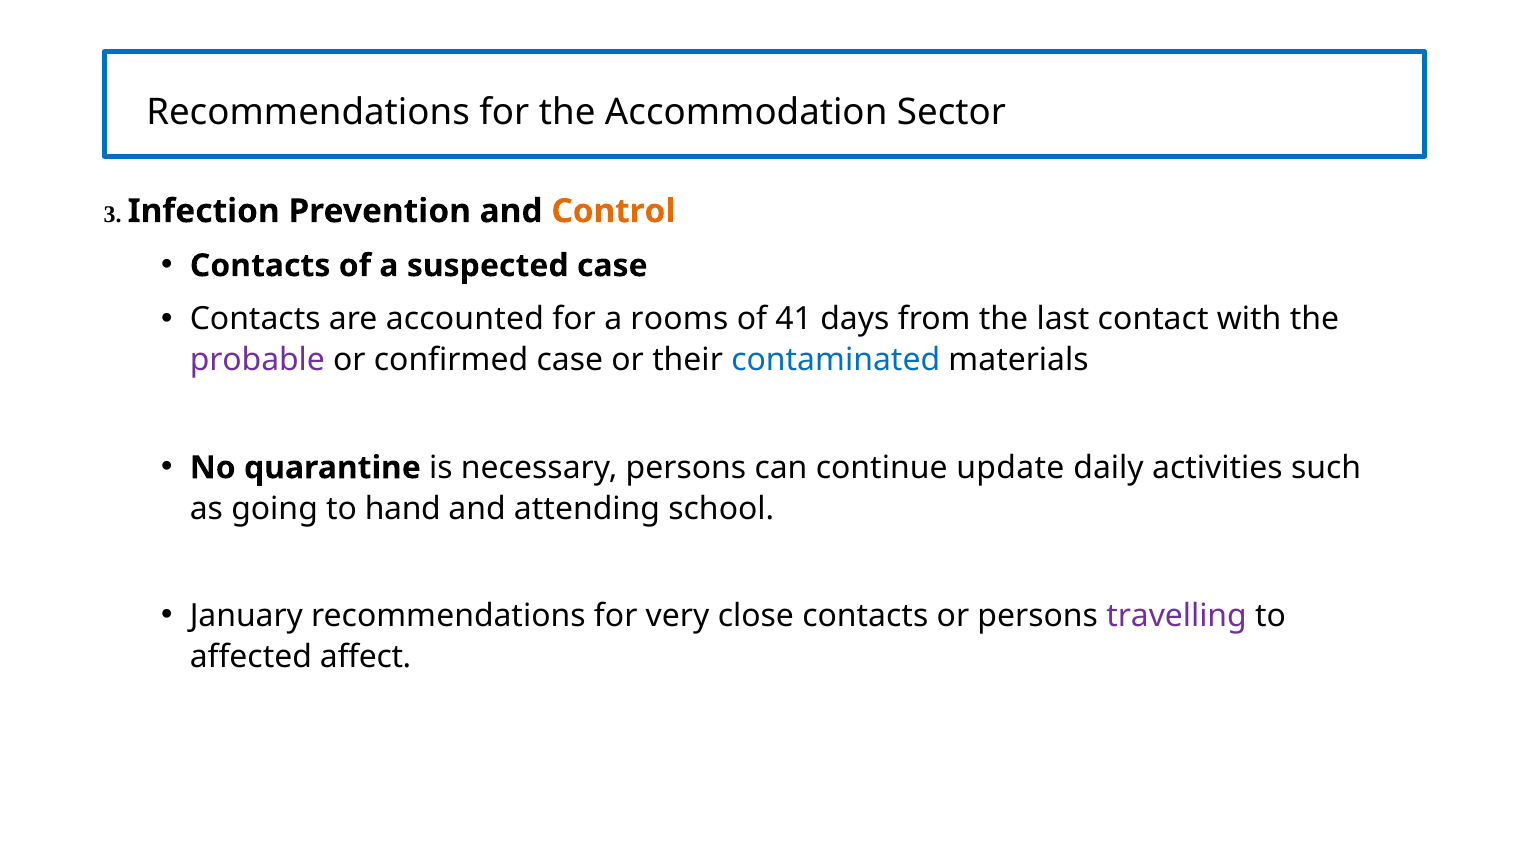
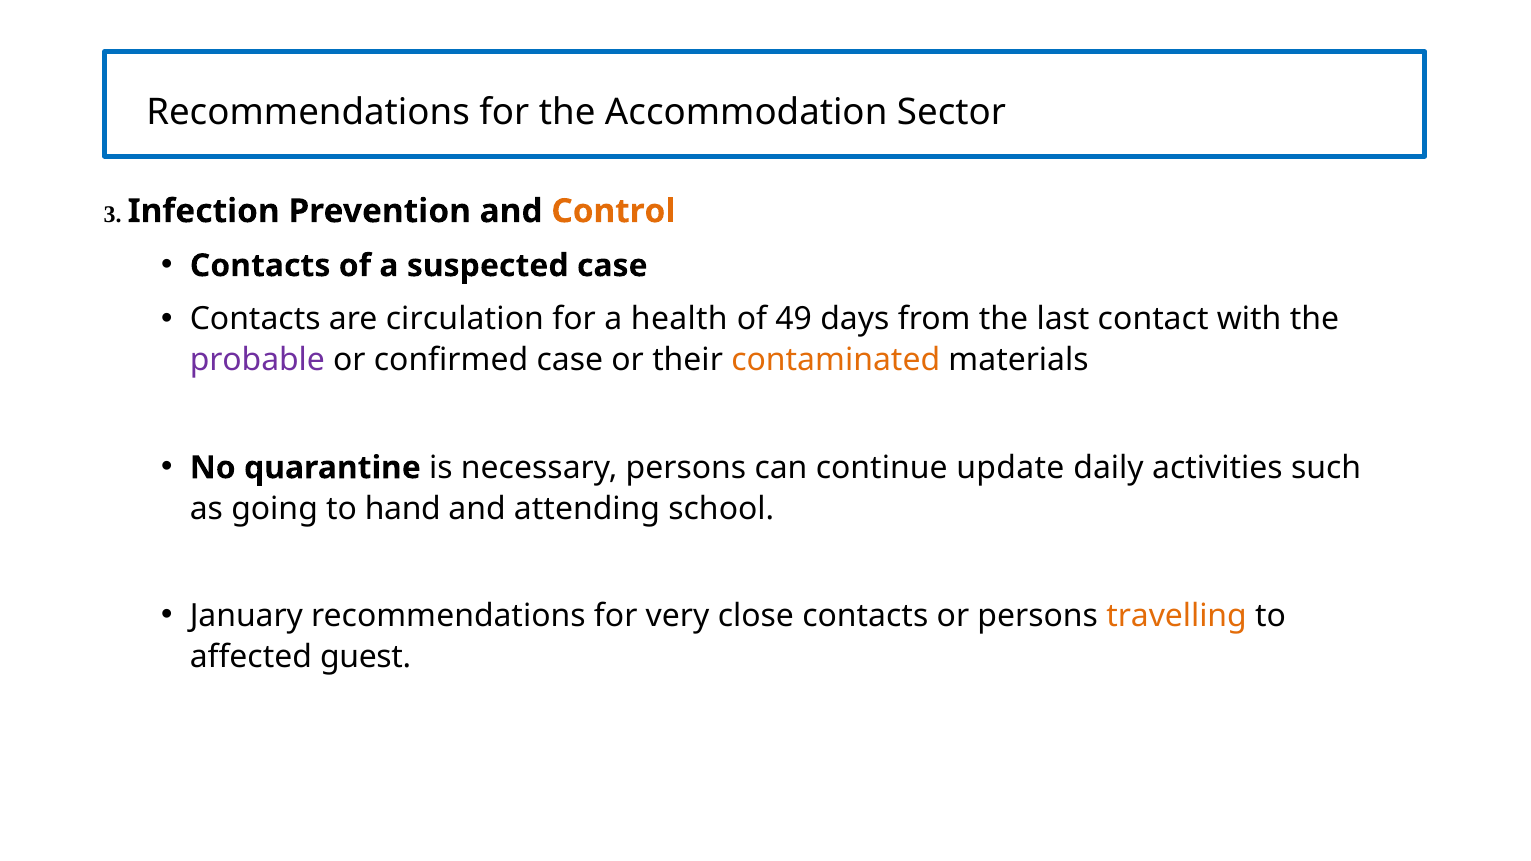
accounted: accounted -> circulation
rooms: rooms -> health
41: 41 -> 49
contaminated colour: blue -> orange
travelling colour: purple -> orange
affect: affect -> guest
